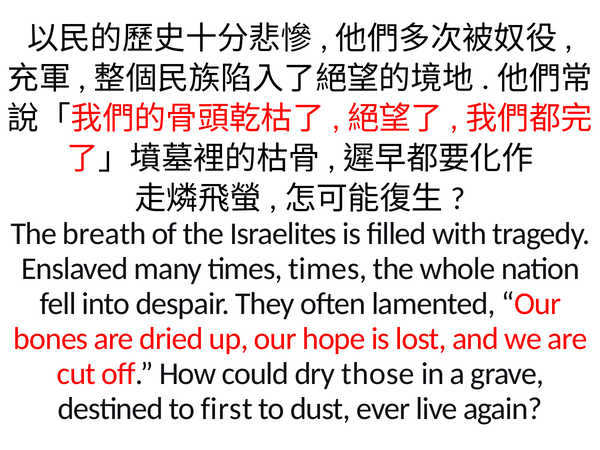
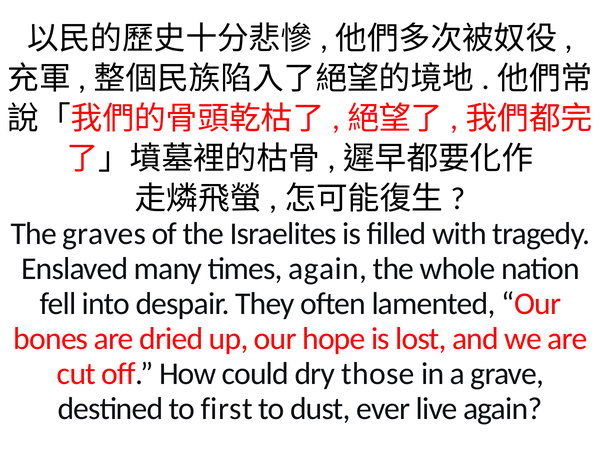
breath: breath -> graves
times times: times -> again
